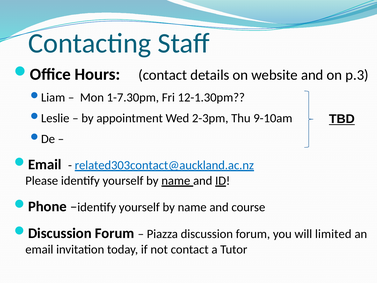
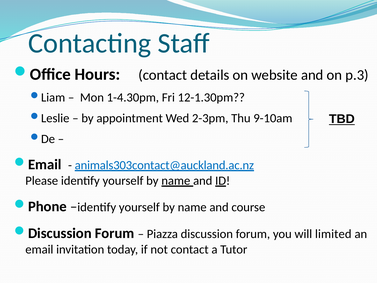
1-7.30pm: 1-7.30pm -> 1-4.30pm
related303contact@auckland.ac.nz: related303contact@auckland.ac.nz -> animals303contact@auckland.ac.nz
